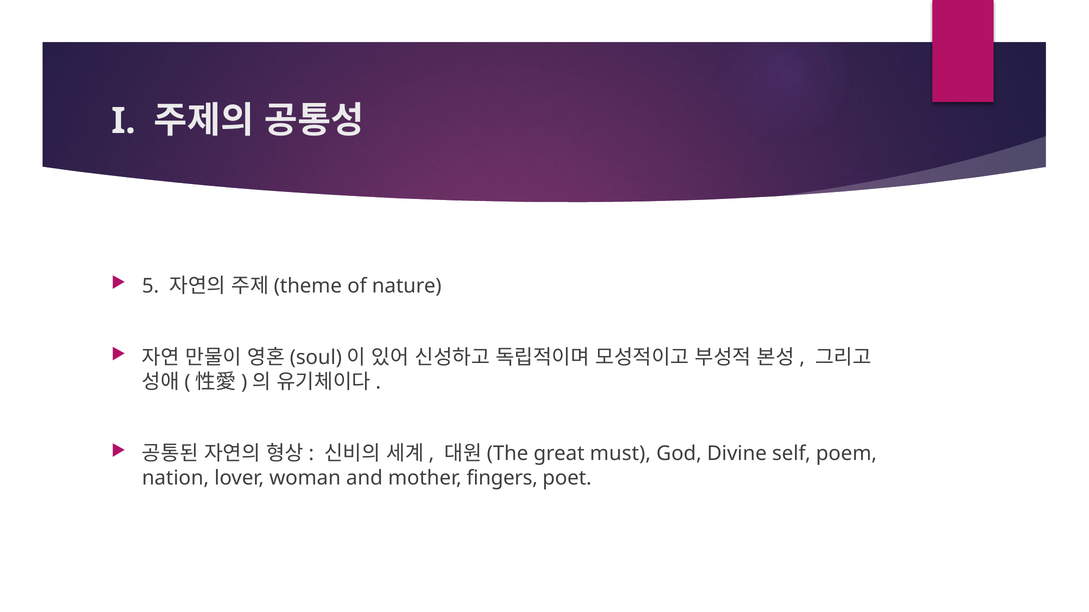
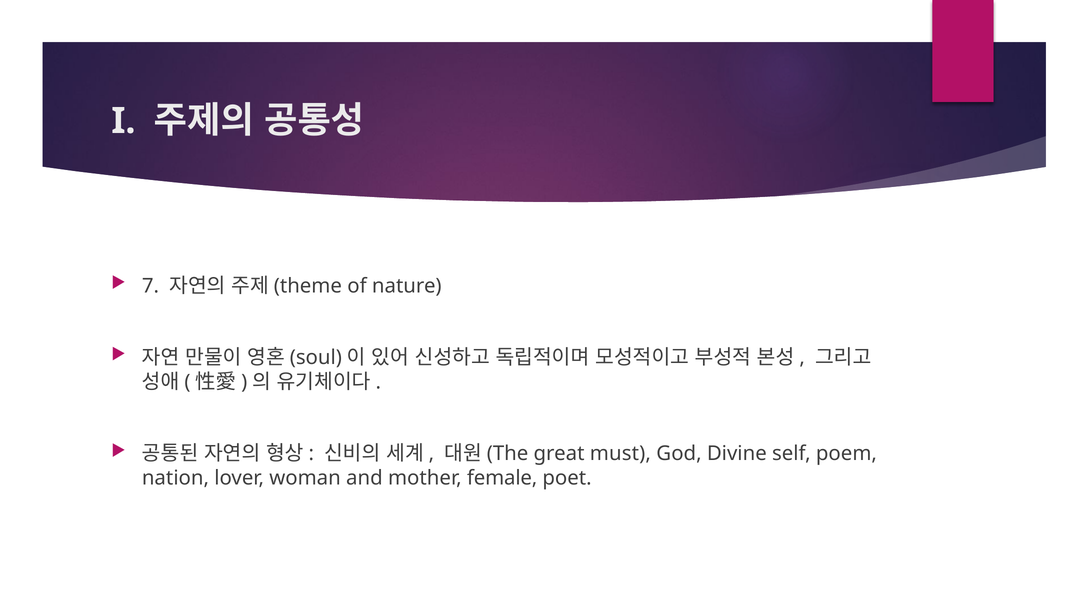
5: 5 -> 7
fingers: fingers -> female
